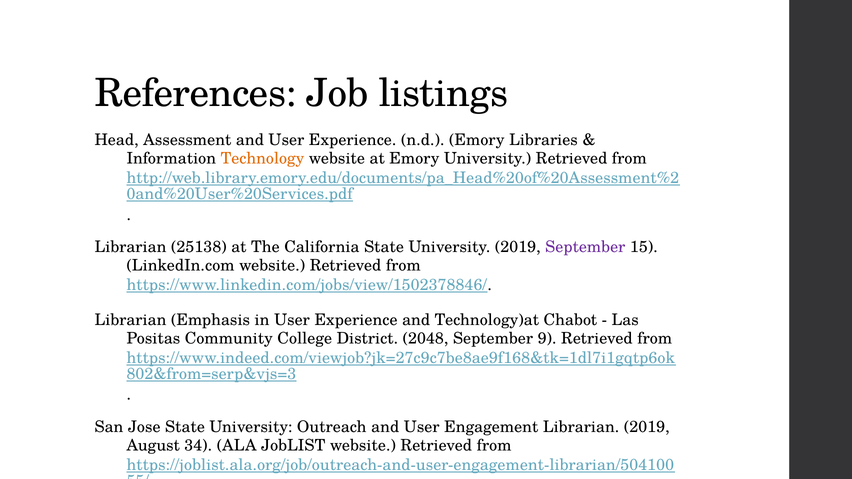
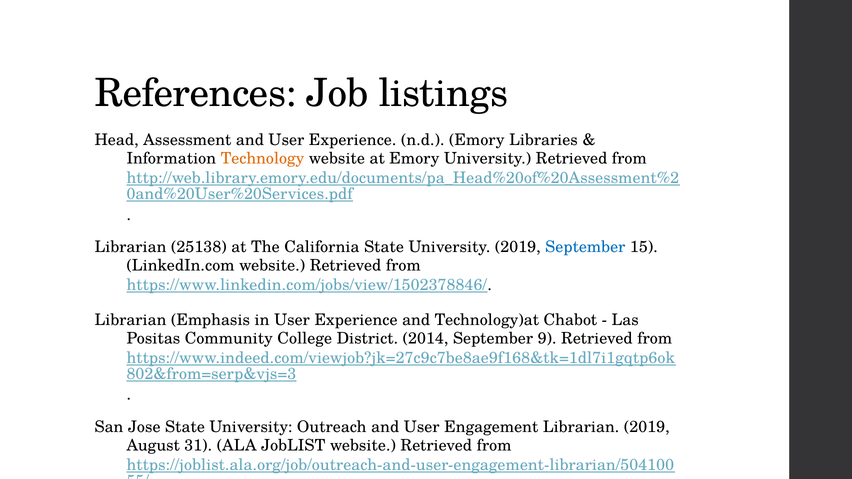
September at (585, 247) colour: purple -> blue
2048: 2048 -> 2014
34: 34 -> 31
